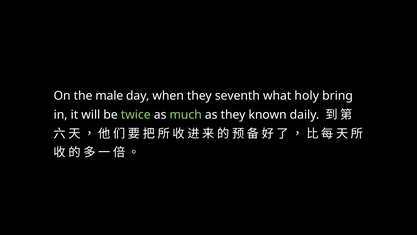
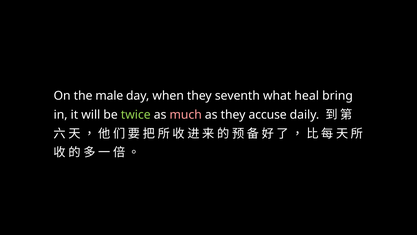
holy: holy -> heal
much colour: light green -> pink
known: known -> accuse
